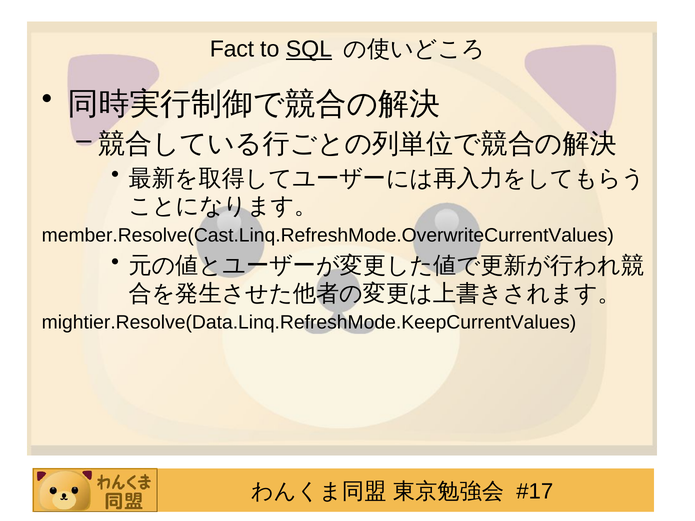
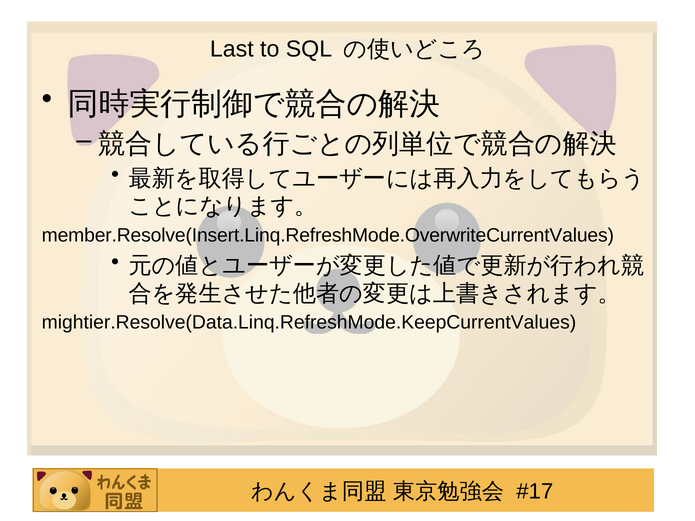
Fact: Fact -> Last
SQL underline: present -> none
member.Resolve(Cast.Linq.RefreshMode.OverwriteCurrentValues: member.Resolve(Cast.Linq.RefreshMode.OverwriteCurrentValues -> member.Resolve(Insert.Linq.RefreshMode.OverwriteCurrentValues
